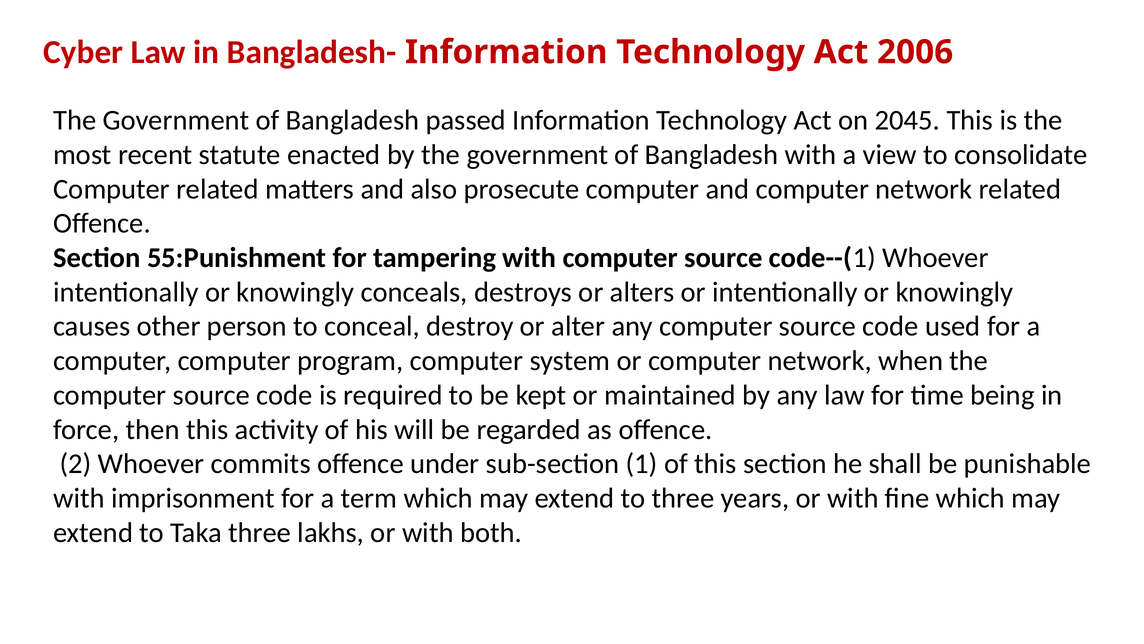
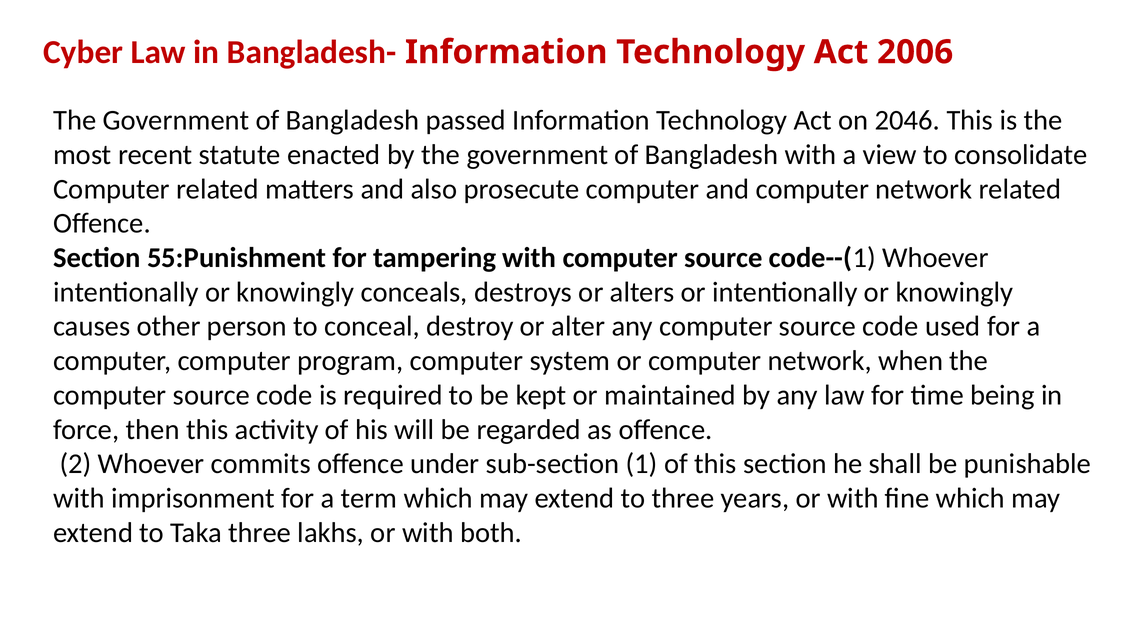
2045: 2045 -> 2046
